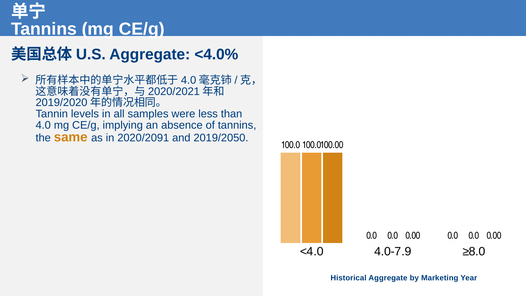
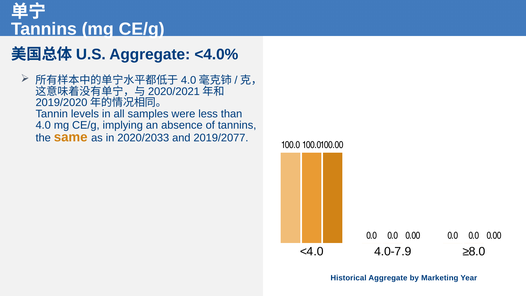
2020/2091: 2020/2091 -> 2020/2033
2019/2050: 2019/2050 -> 2019/2077
